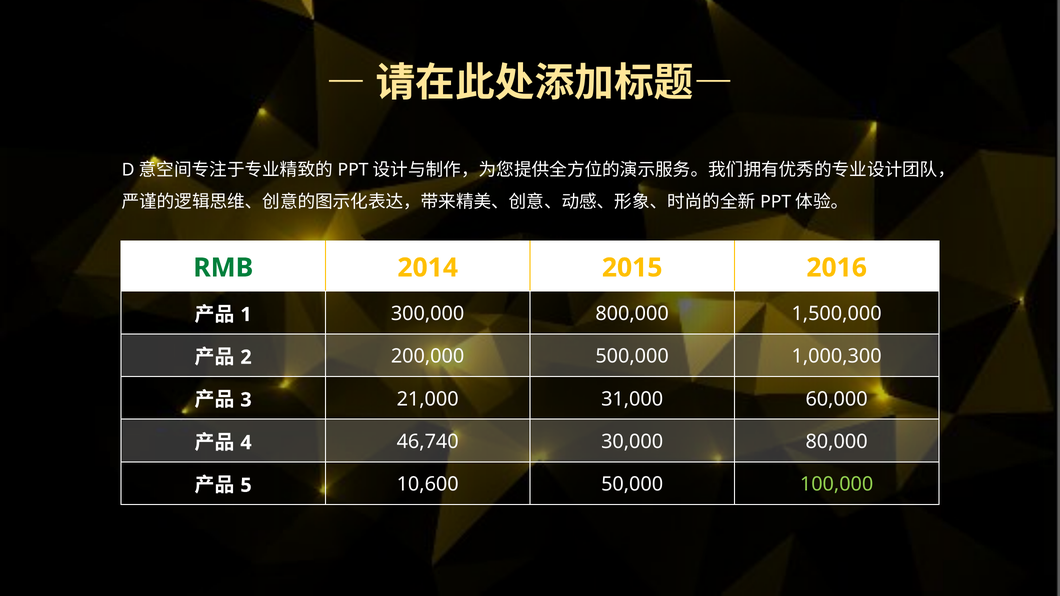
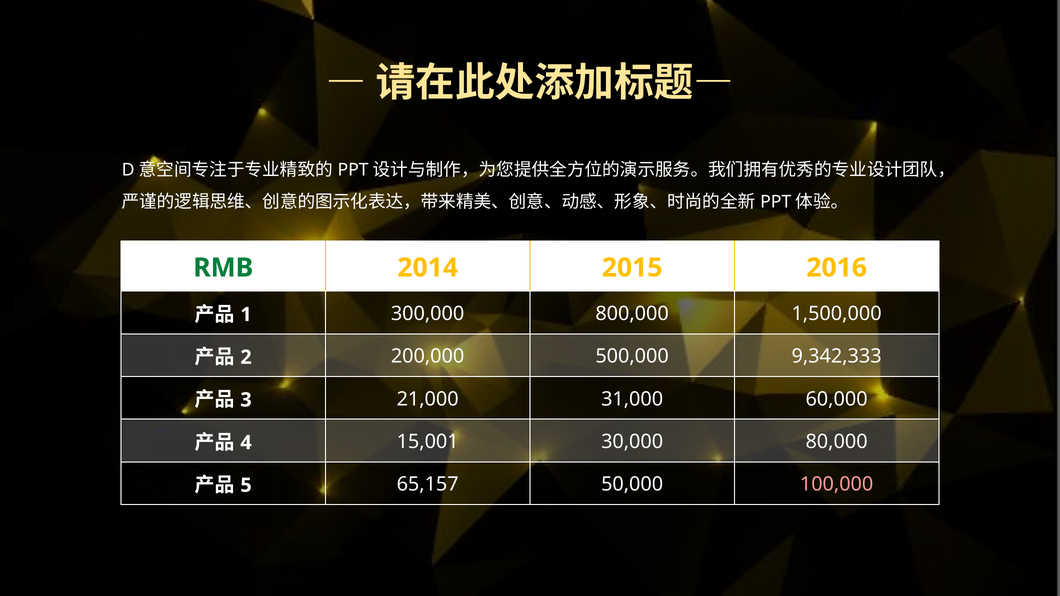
1,000,300: 1,000,300 -> 9,342,333
46,740: 46,740 -> 15,001
10,600: 10,600 -> 65,157
100,000 colour: light green -> pink
